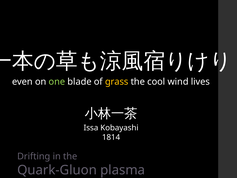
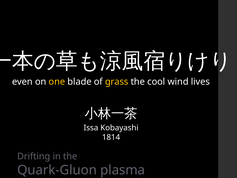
one colour: light green -> yellow
